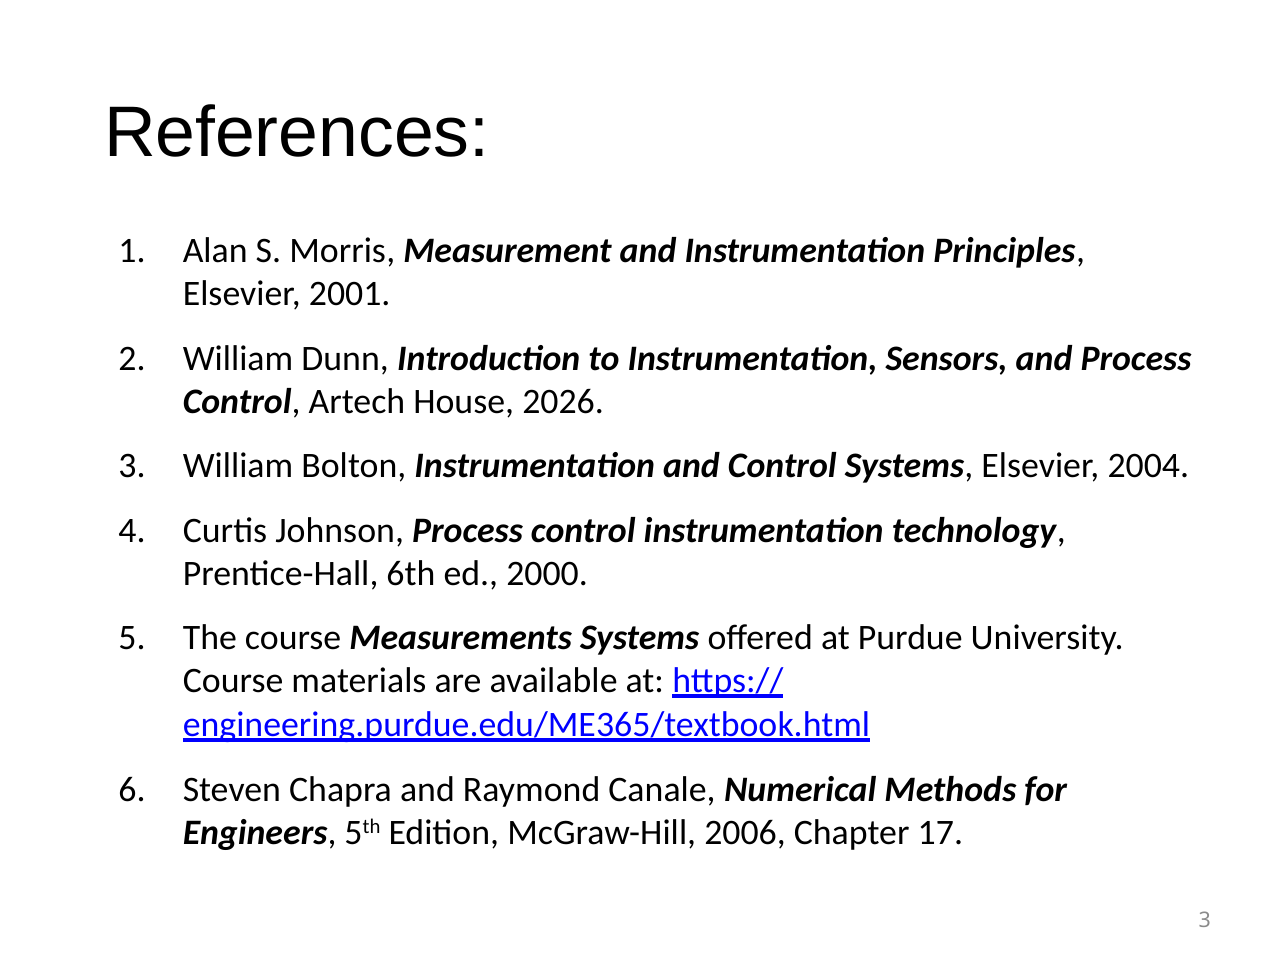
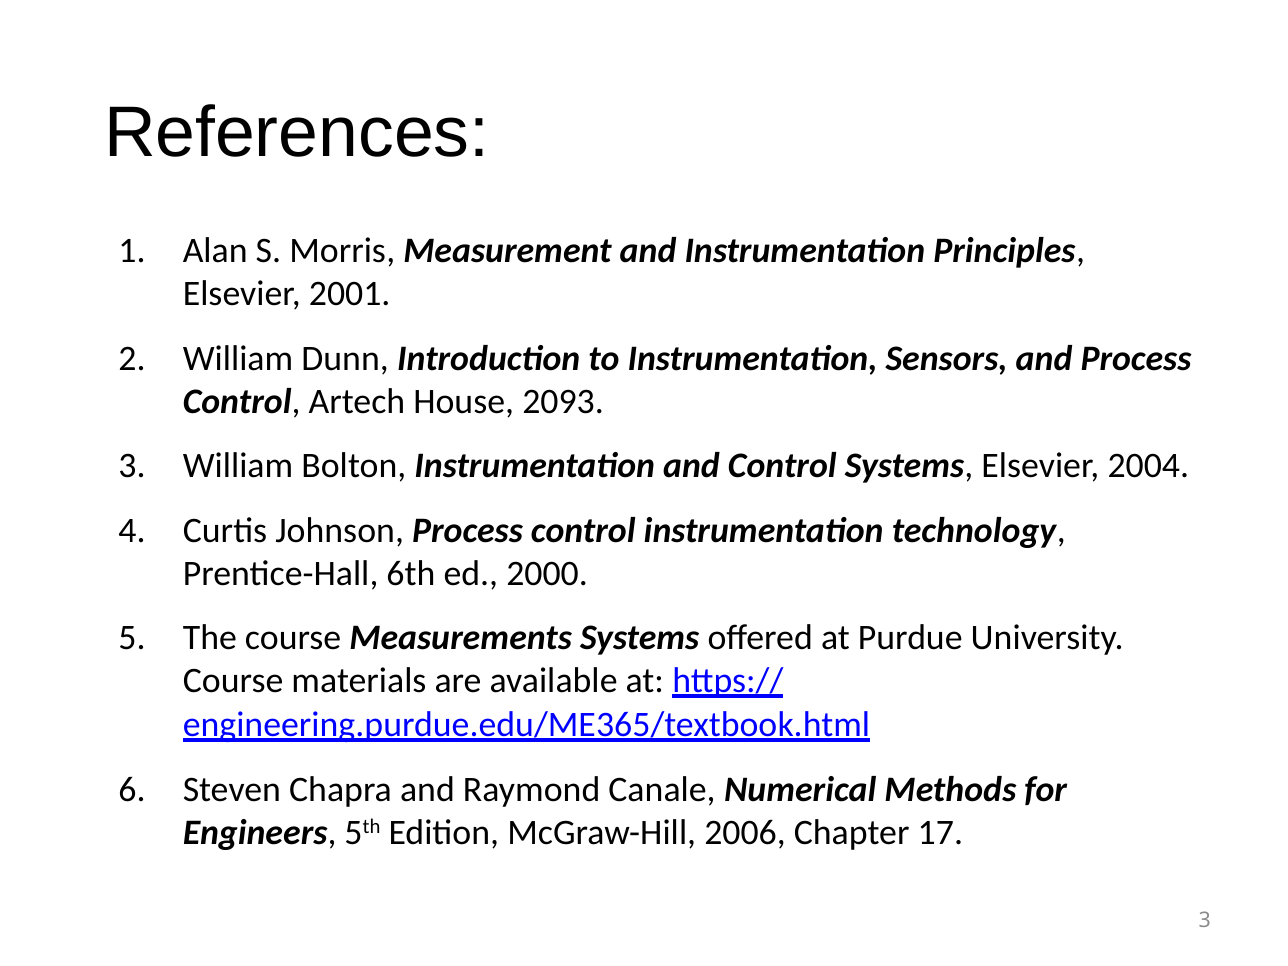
2026: 2026 -> 2093
